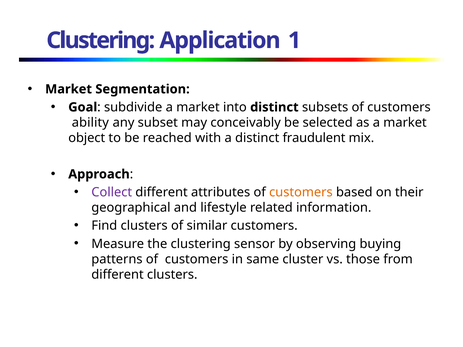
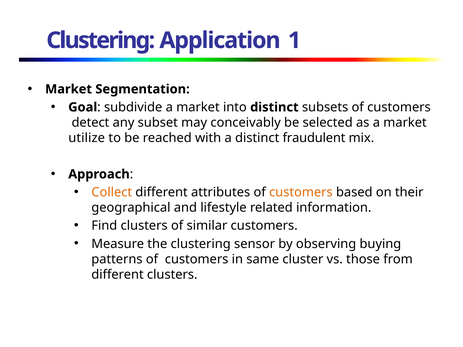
ability: ability -> detect
object: object -> utilize
Collect colour: purple -> orange
